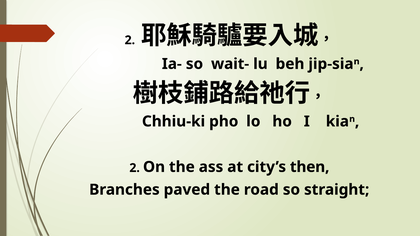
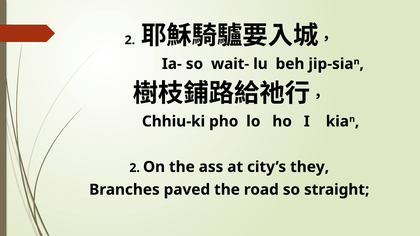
then: then -> they
